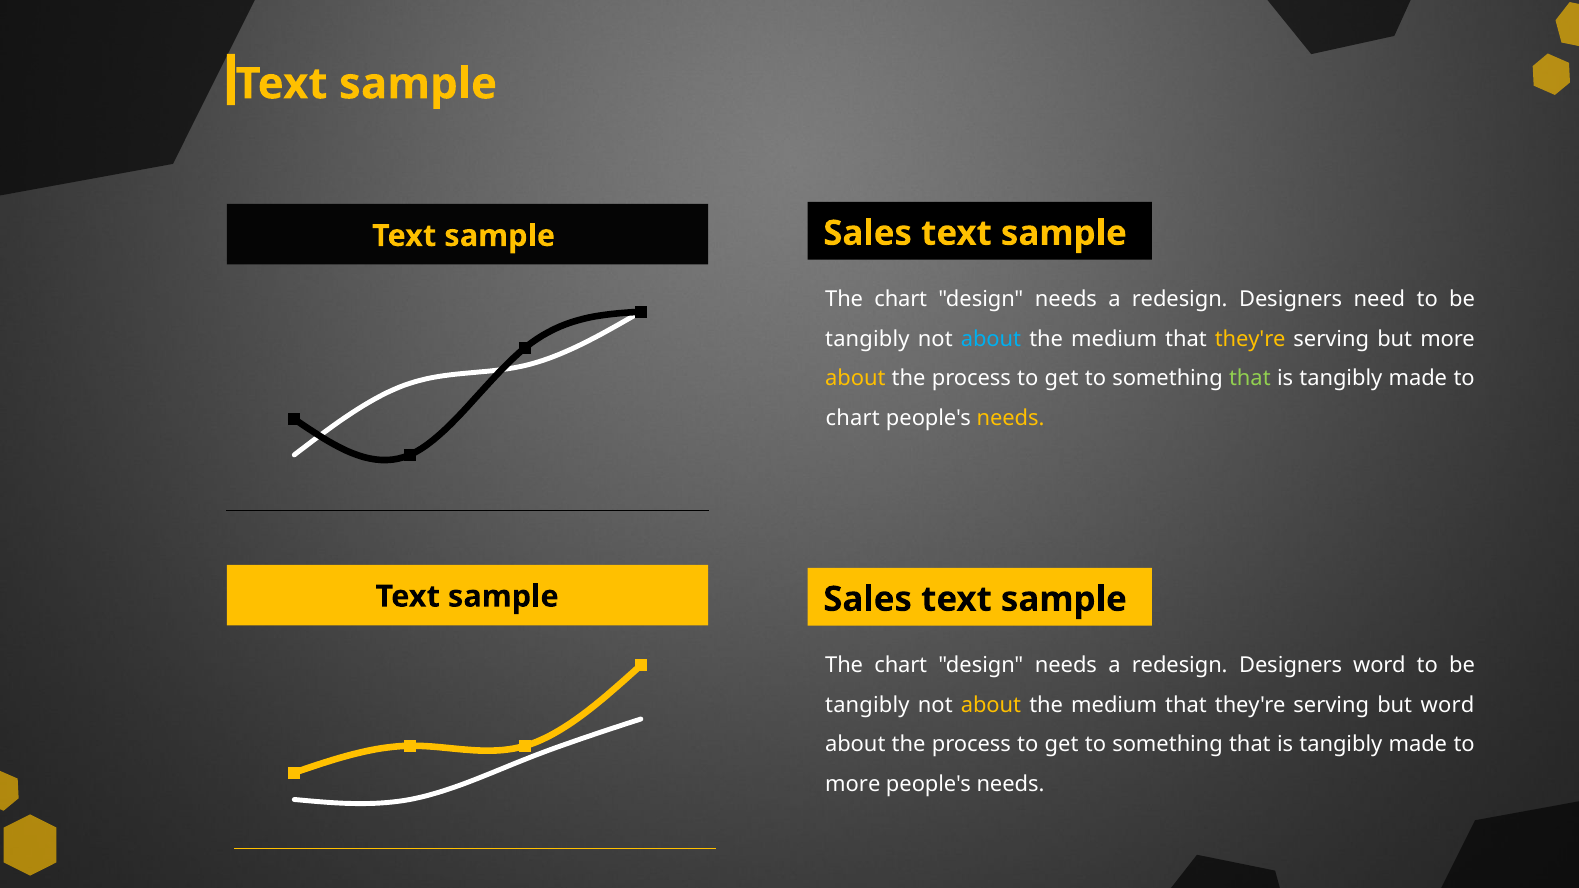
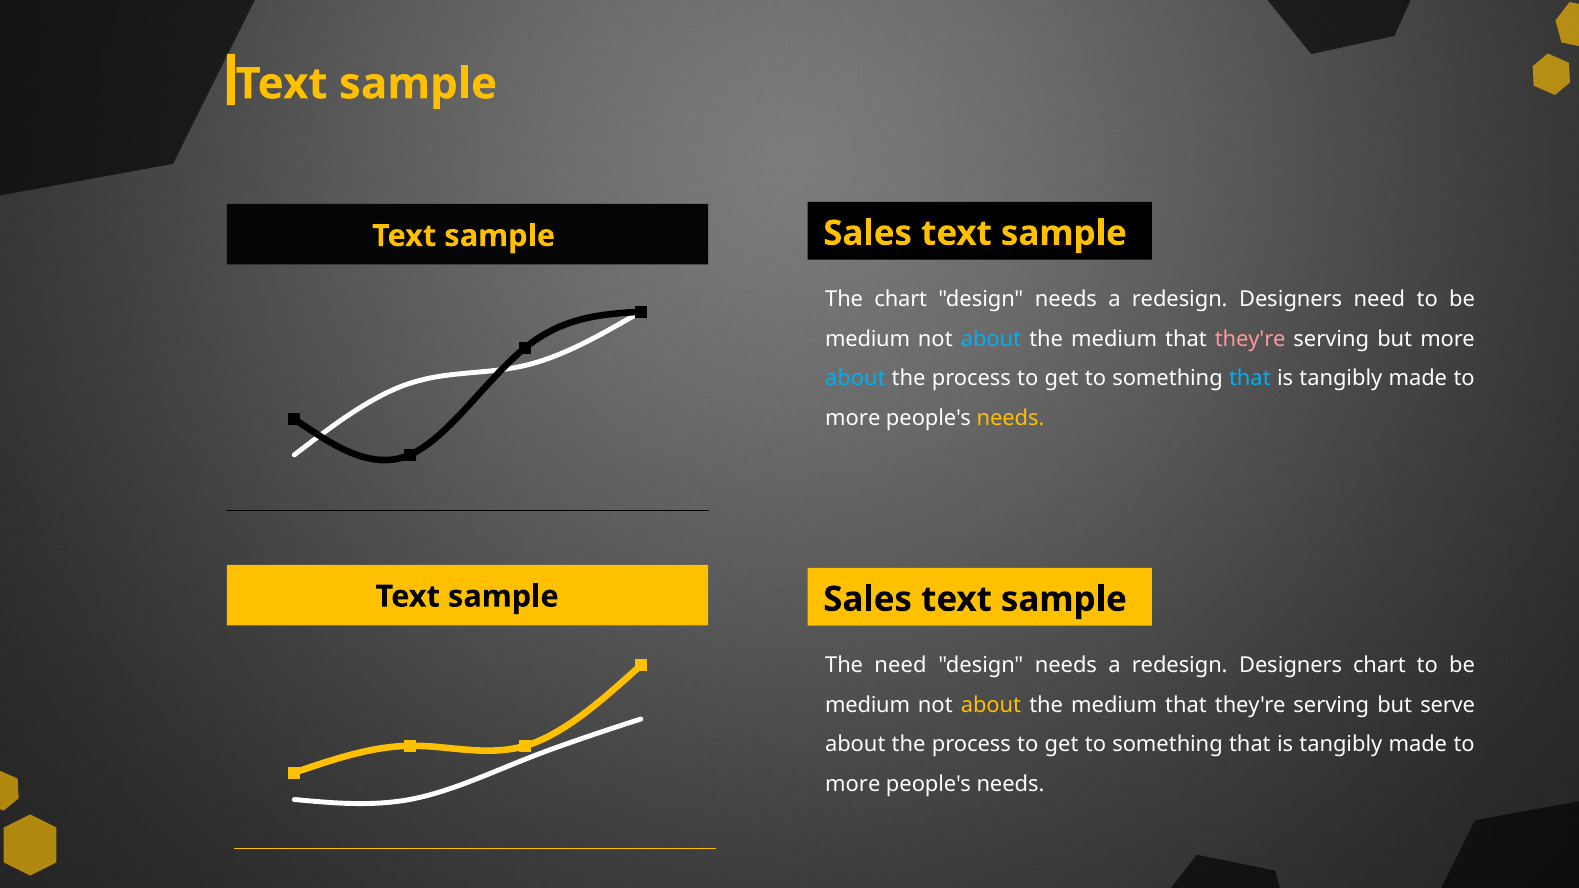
tangibly at (867, 339): tangibly -> medium
they're at (1250, 339) colour: yellow -> pink
about at (855, 379) colour: yellow -> light blue
that at (1250, 379) colour: light green -> light blue
chart at (853, 418): chart -> more
chart at (901, 666): chart -> need
Designers word: word -> chart
tangibly at (867, 705): tangibly -> medium
but word: word -> serve
